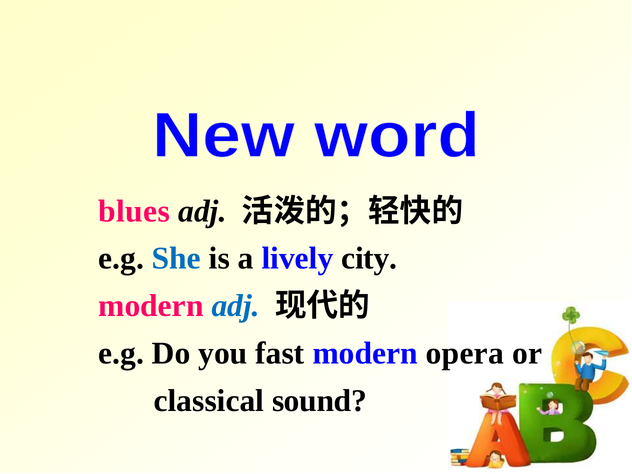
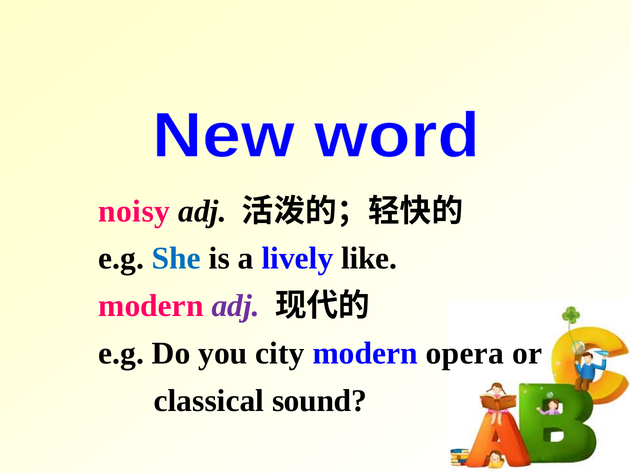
blues: blues -> noisy
city: city -> like
adj at (236, 306) colour: blue -> purple
fast: fast -> city
